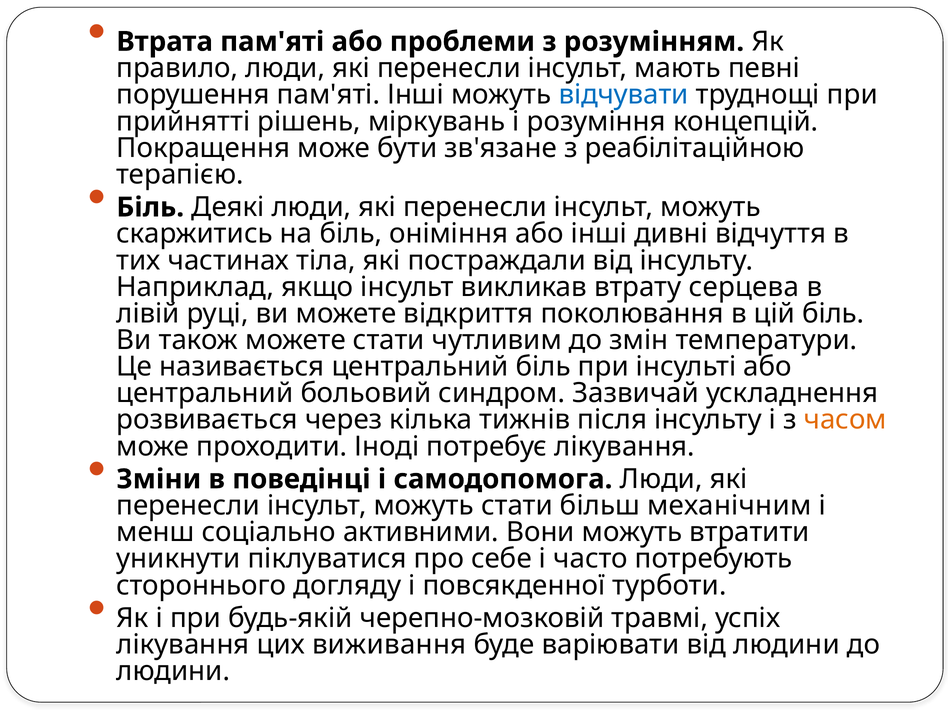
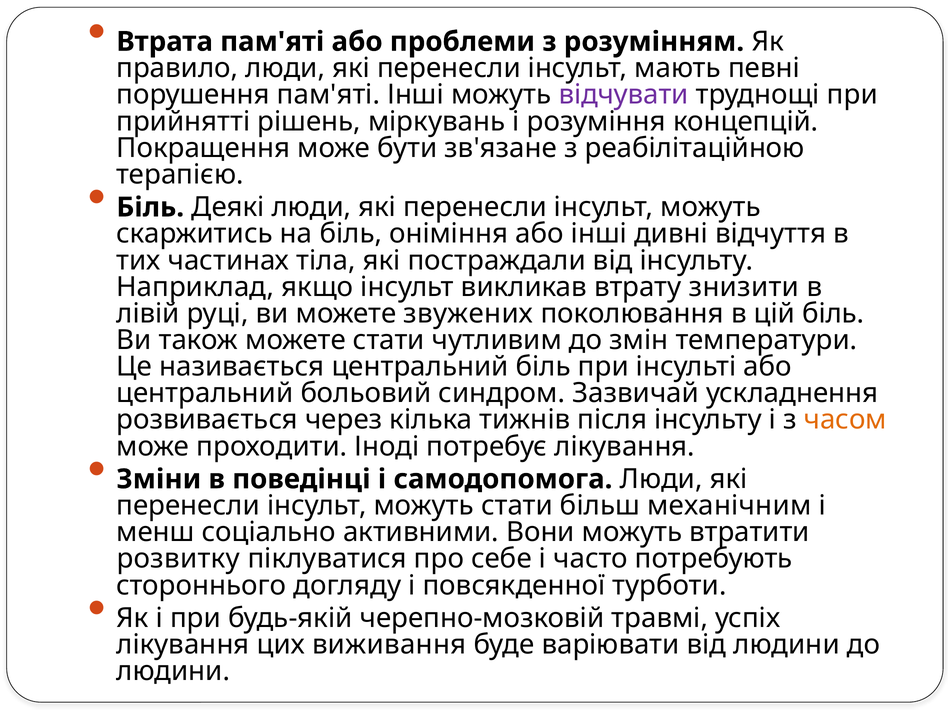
відчувати colour: blue -> purple
серцева: серцева -> знизити
відкриття: відкриття -> звужених
уникнути: уникнути -> розвитку
